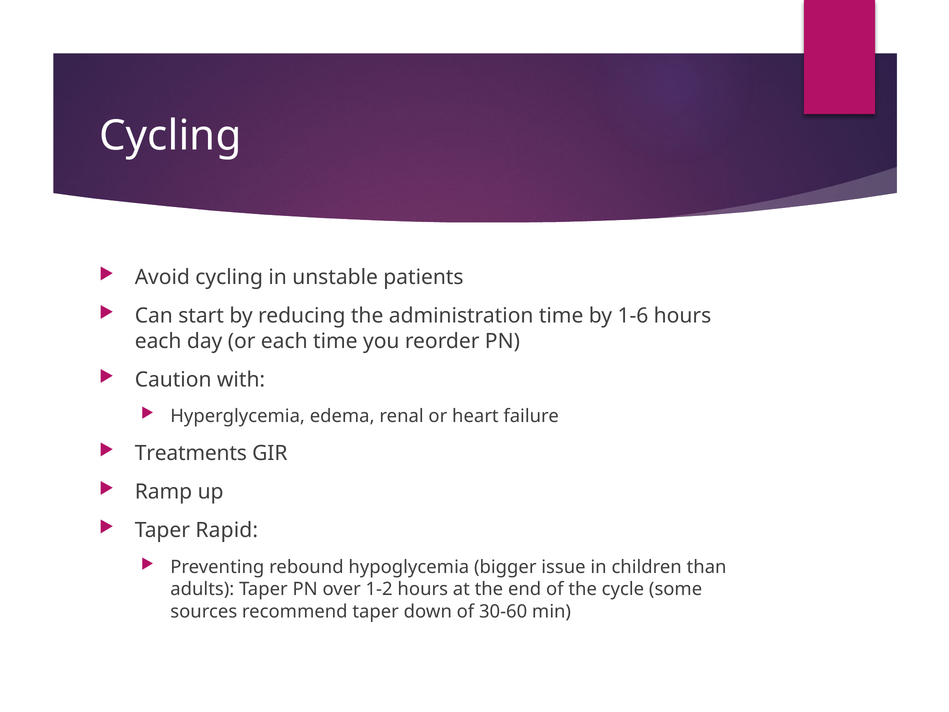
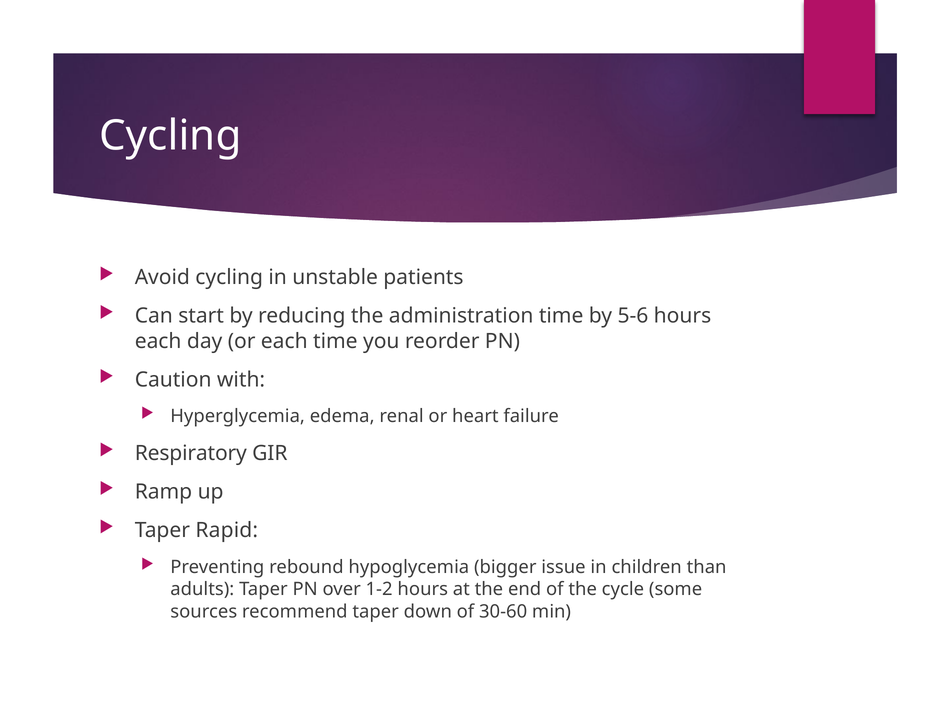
1-6: 1-6 -> 5-6
Treatments: Treatments -> Respiratory
